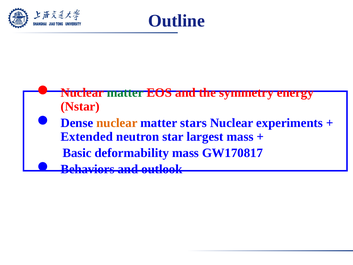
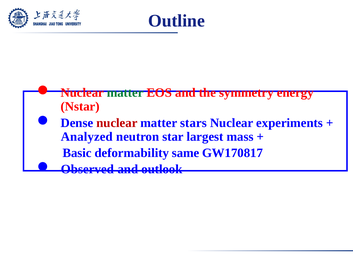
nuclear at (117, 123) colour: orange -> red
Extended: Extended -> Analyzed
deformability mass: mass -> same
Behaviors: Behaviors -> Observed
